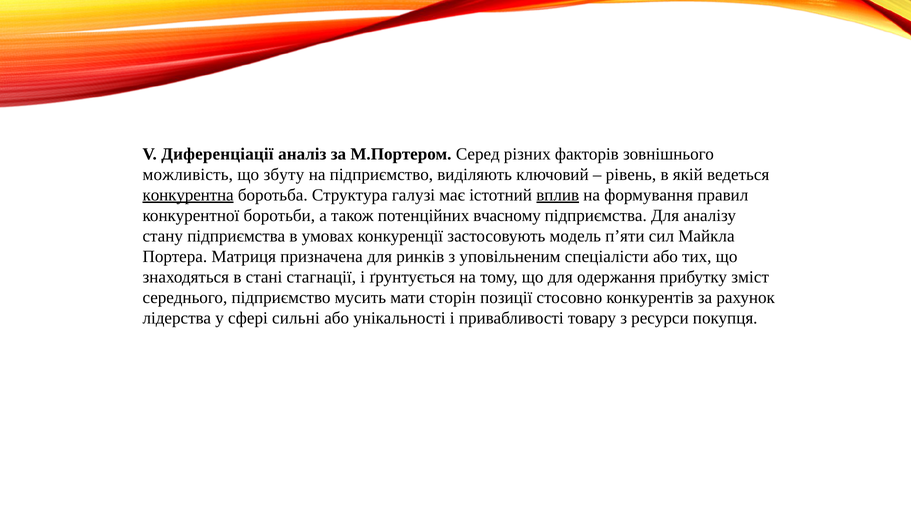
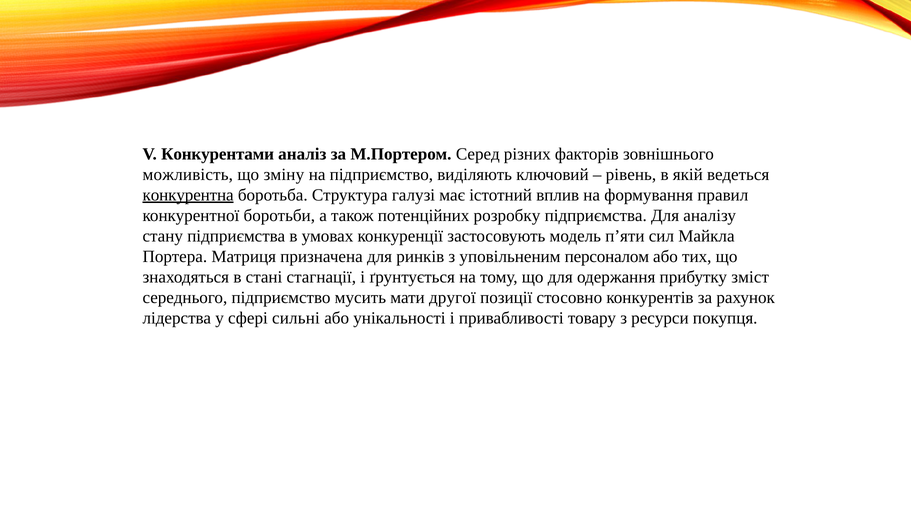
Диференціації: Диференціації -> Конкурентами
збуту: збуту -> зміну
вплив underline: present -> none
вчасному: вчасному -> розробку
спеціалісти: спеціалісти -> персоналом
сторін: сторін -> другої
